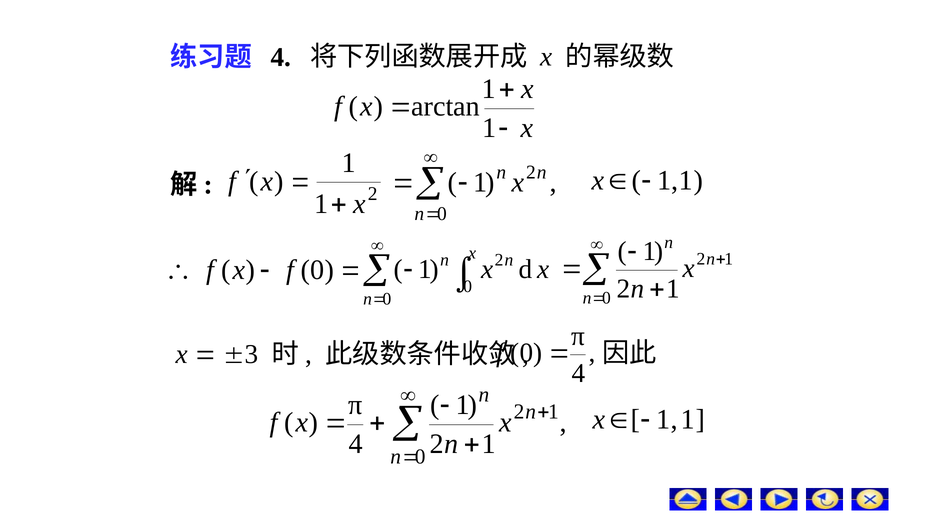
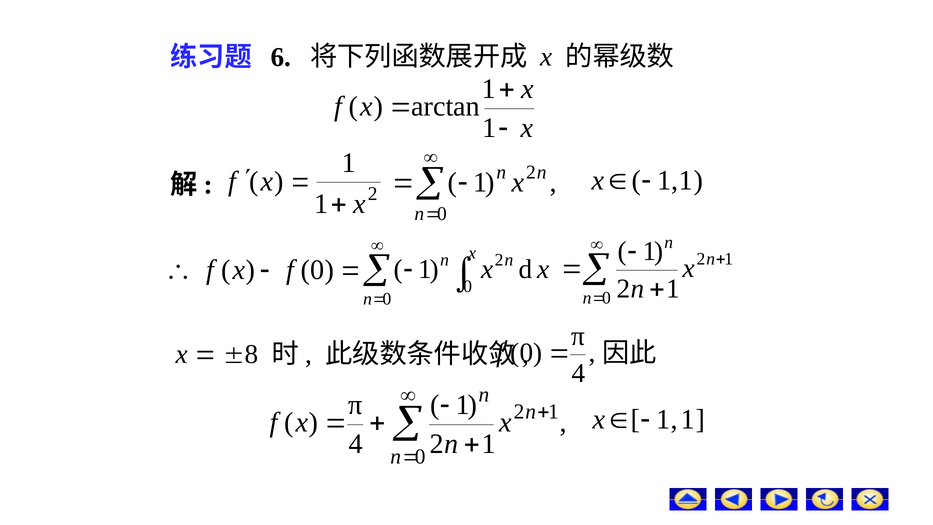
4 at (281, 57): 4 -> 6
3: 3 -> 8
